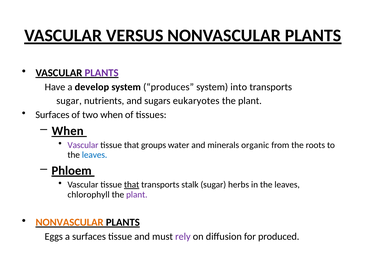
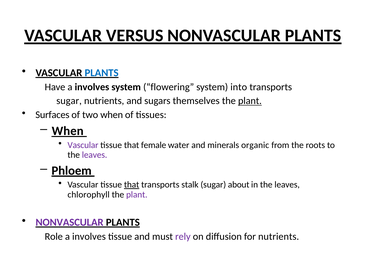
PLANTS at (102, 73) colour: purple -> blue
Have a develop: develop -> involves
produces: produces -> flowering
eukaryotes: eukaryotes -> themselves
plant at (250, 101) underline: none -> present
groups: groups -> female
leaves at (95, 155) colour: blue -> purple
herbs: herbs -> about
NONVASCULAR at (70, 222) colour: orange -> purple
Eggs: Eggs -> Role
surfaces at (89, 236): surfaces -> involves
for produced: produced -> nutrients
